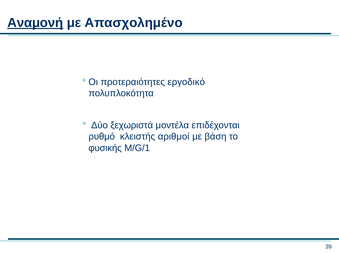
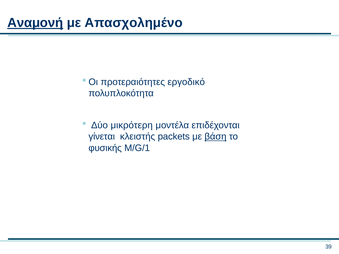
ξεχωριστά: ξεχωριστά -> μικρότερη
ρυθμό: ρυθμό -> γίνεται
αριθμοί: αριθμοί -> packets
βάση underline: none -> present
